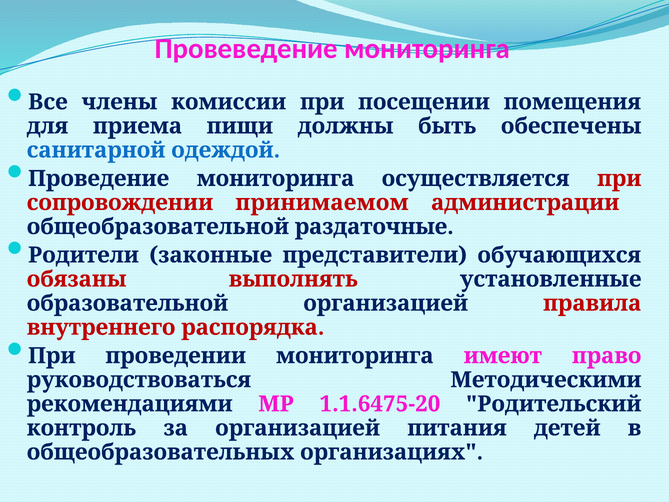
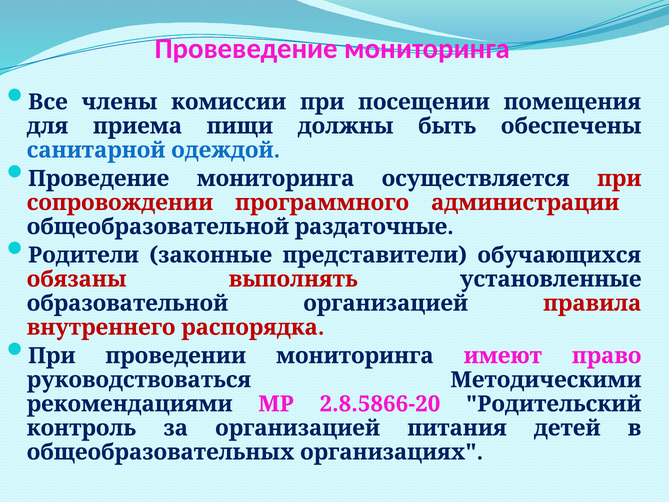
принимаемом: принимаемом -> программного
1.1.6475-20: 1.1.6475-20 -> 2.8.5866-20
